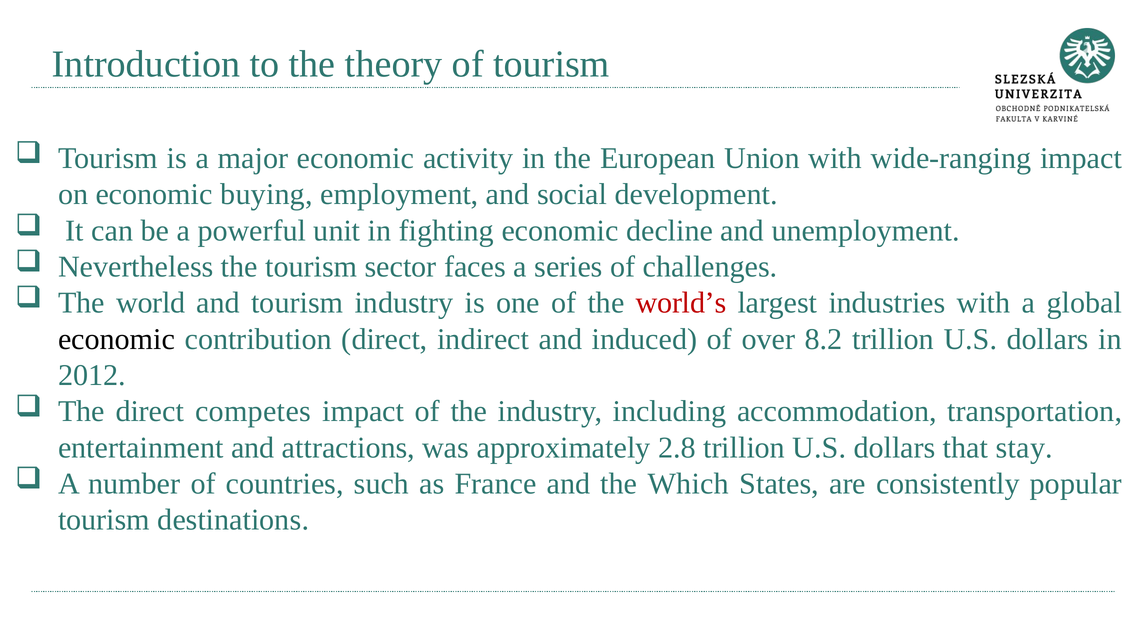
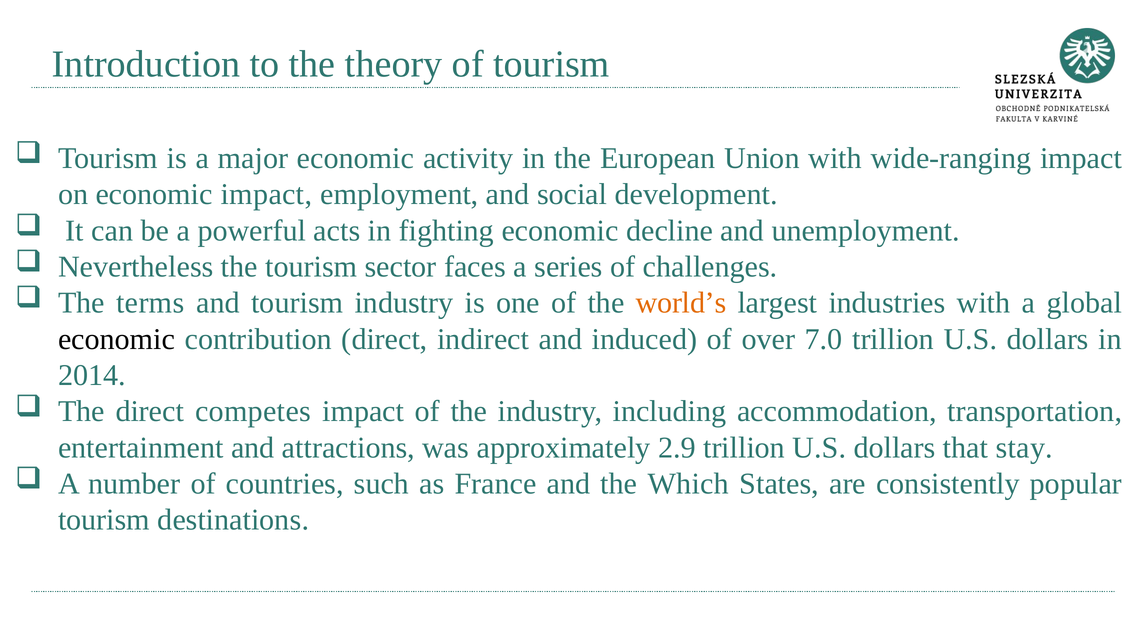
economic buying: buying -> impact
unit: unit -> acts
world: world -> terms
world’s colour: red -> orange
8.2: 8.2 -> 7.0
2012: 2012 -> 2014
2.8: 2.8 -> 2.9
